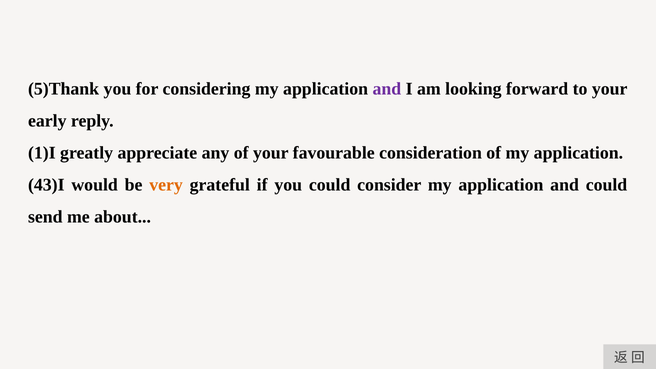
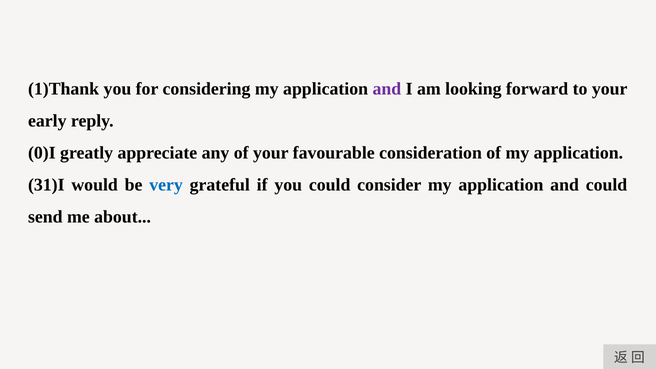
5)Thank: 5)Thank -> 1)Thank
1)I: 1)I -> 0)I
43)I: 43)I -> 31)I
very colour: orange -> blue
